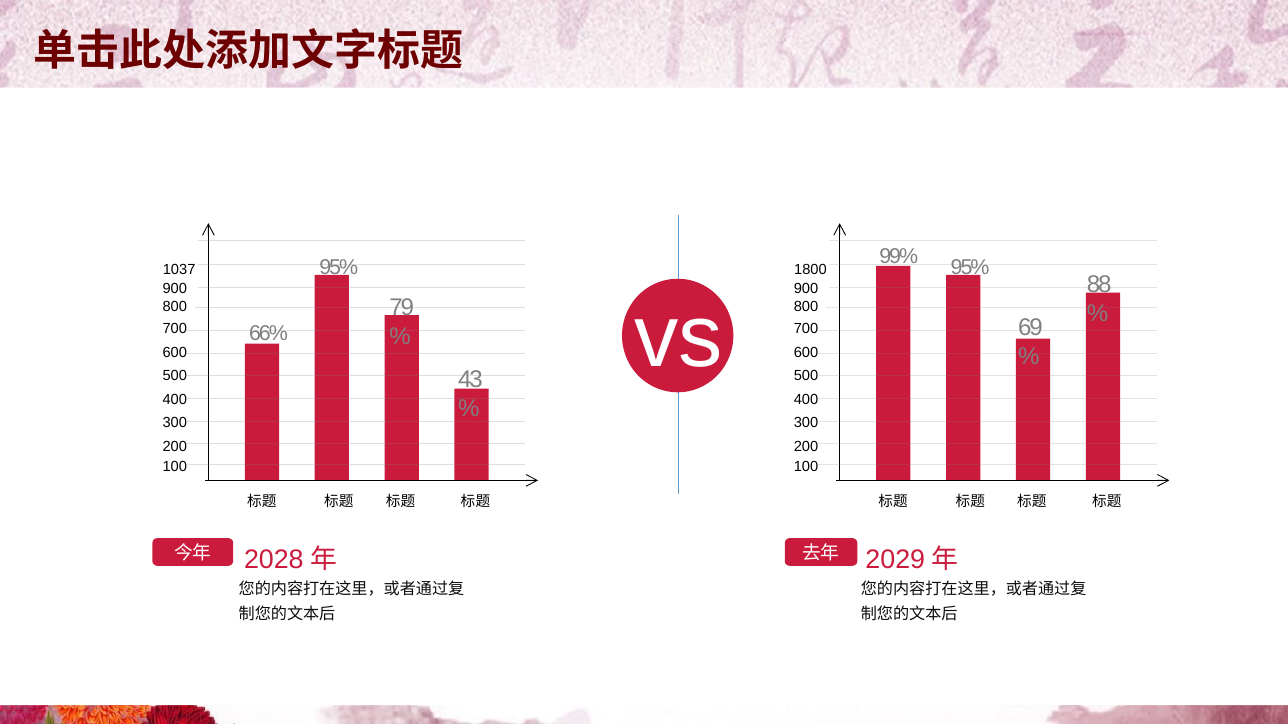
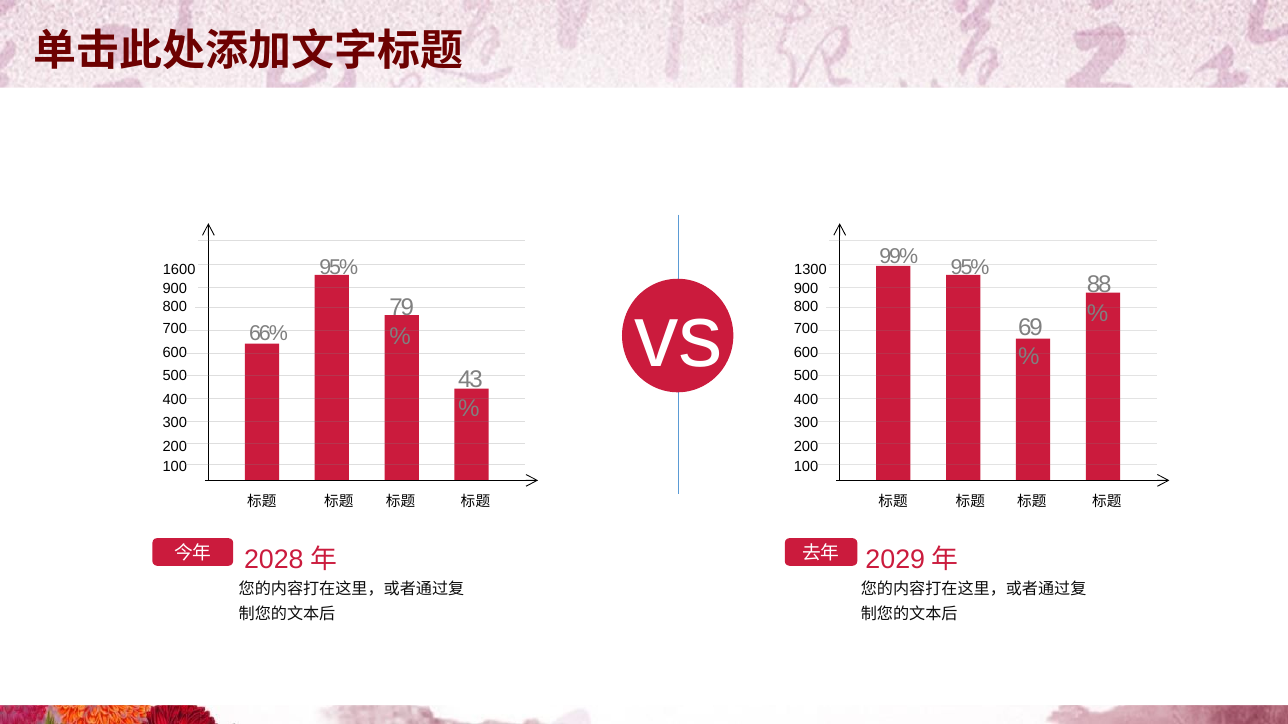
1037: 1037 -> 1600
1800: 1800 -> 1300
